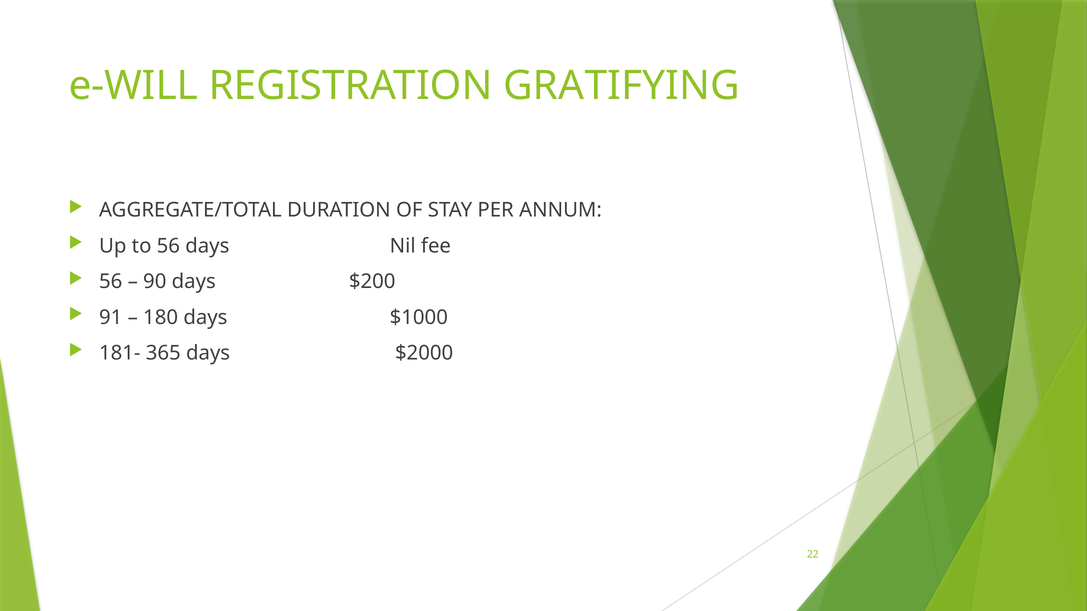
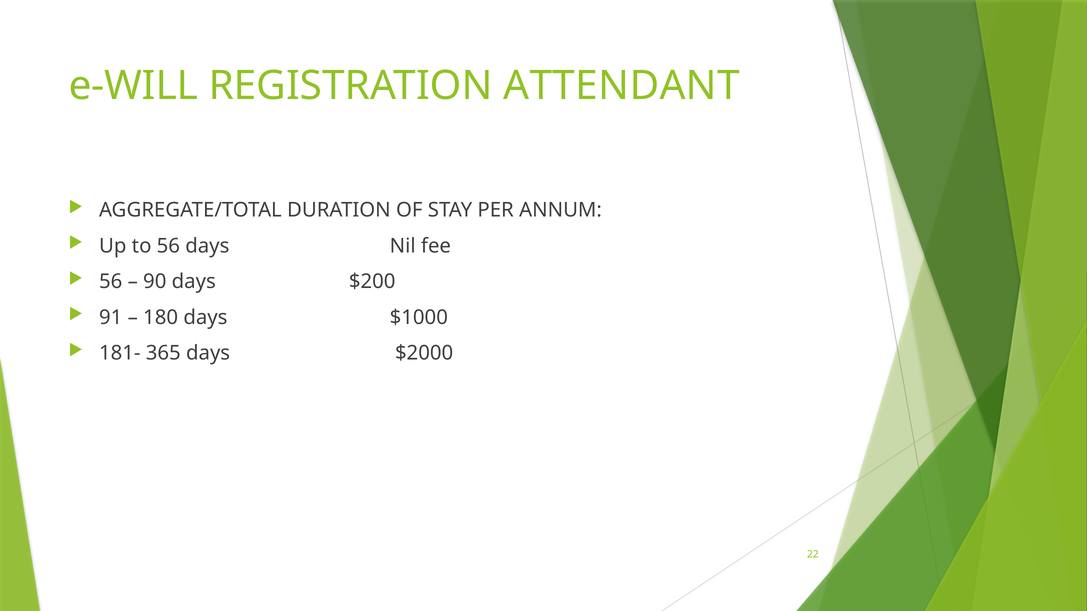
GRATIFYING: GRATIFYING -> ATTENDANT
